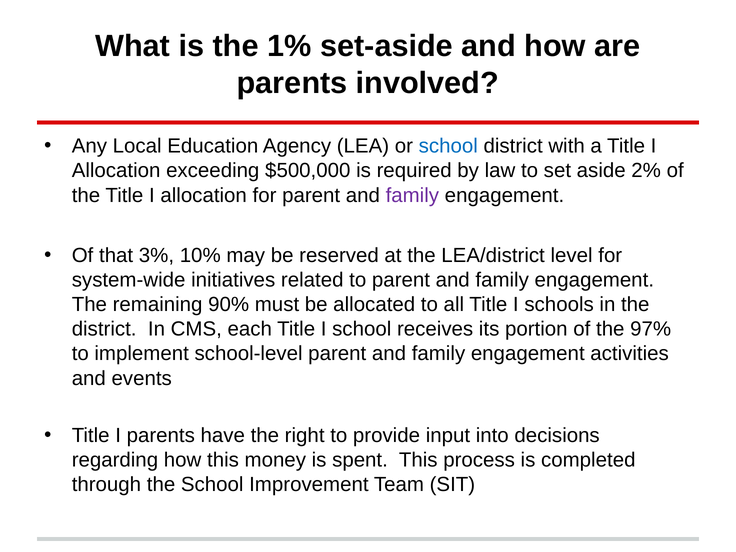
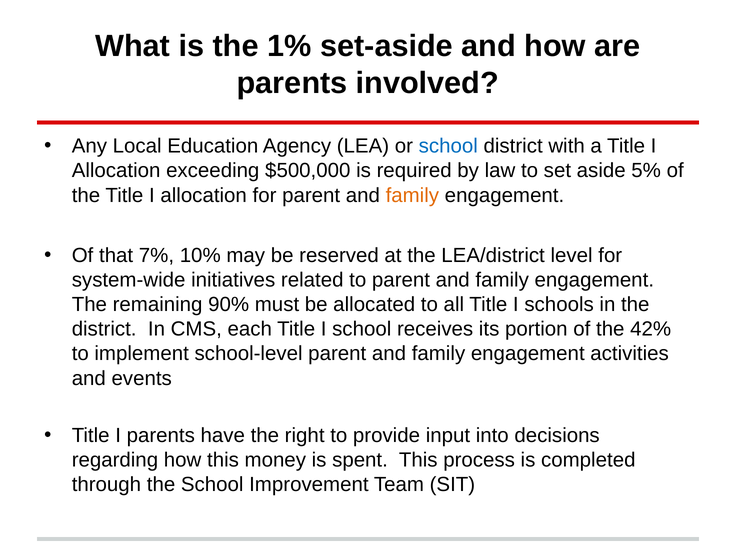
2%: 2% -> 5%
family at (412, 195) colour: purple -> orange
3%: 3% -> 7%
97%: 97% -> 42%
